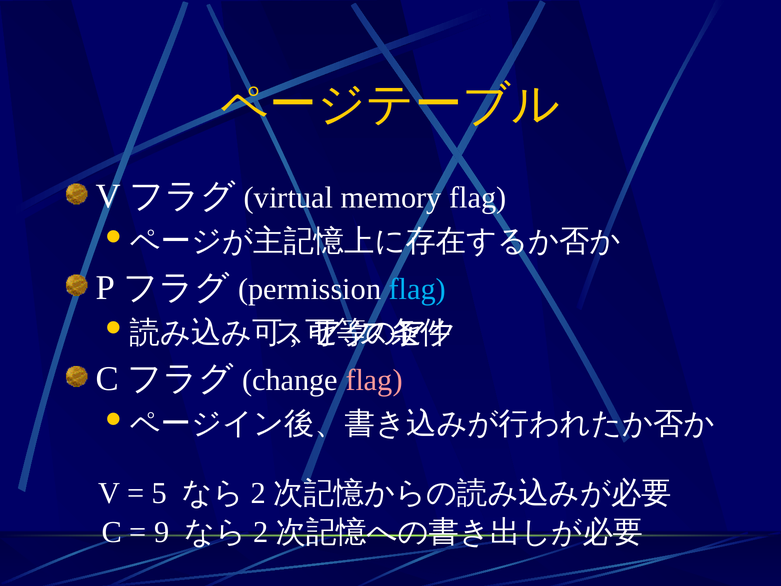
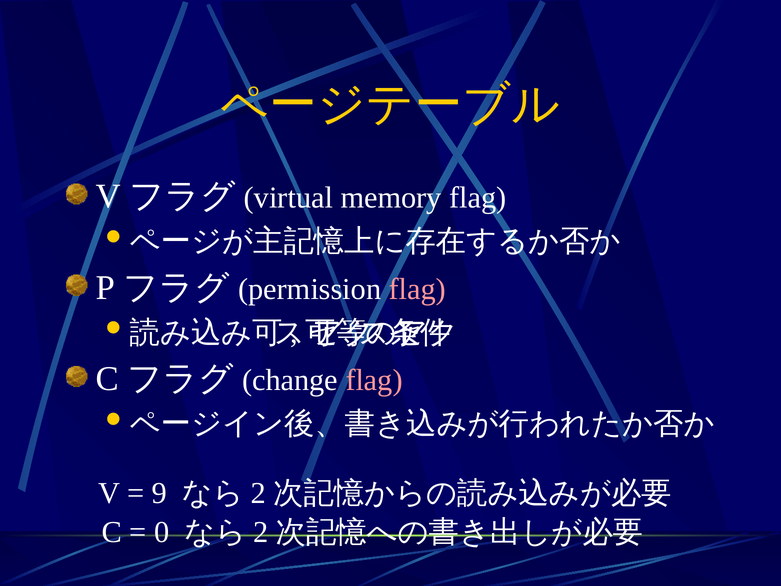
flag at (417, 289) colour: light blue -> pink
5: 5 -> 9
9: 9 -> 0
